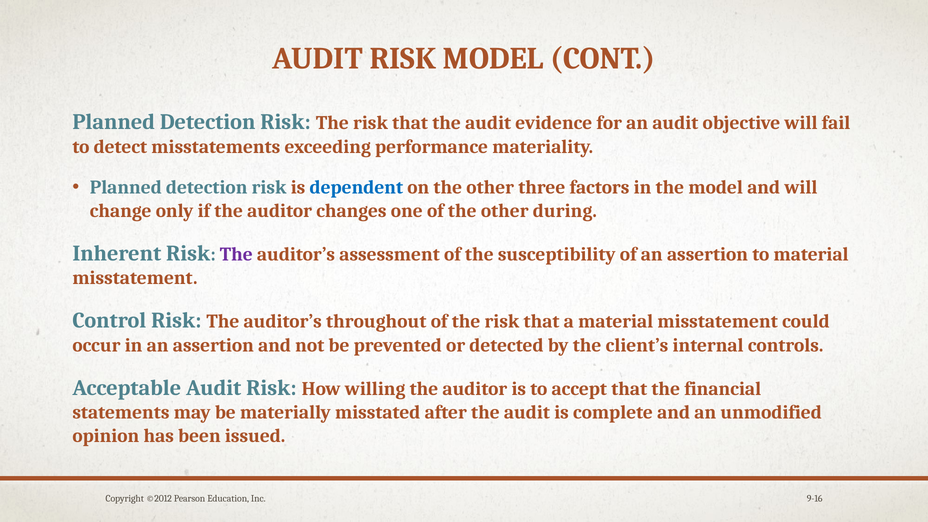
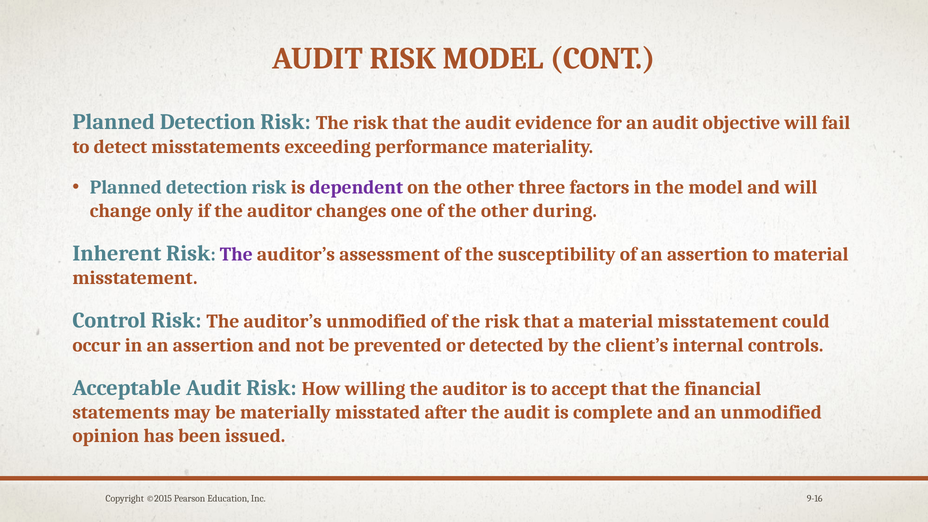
dependent colour: blue -> purple
auditor’s throughout: throughout -> unmodified
©2012: ©2012 -> ©2015
